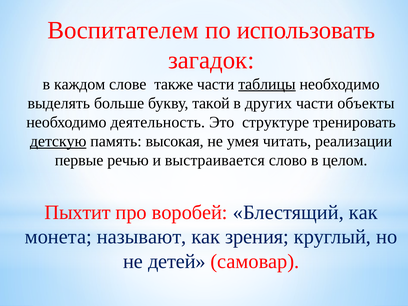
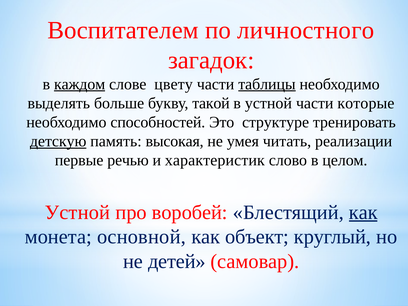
использовать: использовать -> личностного
каждом underline: none -> present
также: также -> цвету
в других: других -> устной
объекты: объекты -> которые
деятельность: деятельность -> способностей
выстраивается: выстраивается -> характеристик
Пыхтит at (78, 212): Пыхтит -> Устной
как at (363, 212) underline: none -> present
называют: называют -> основной
зрения: зрения -> объект
